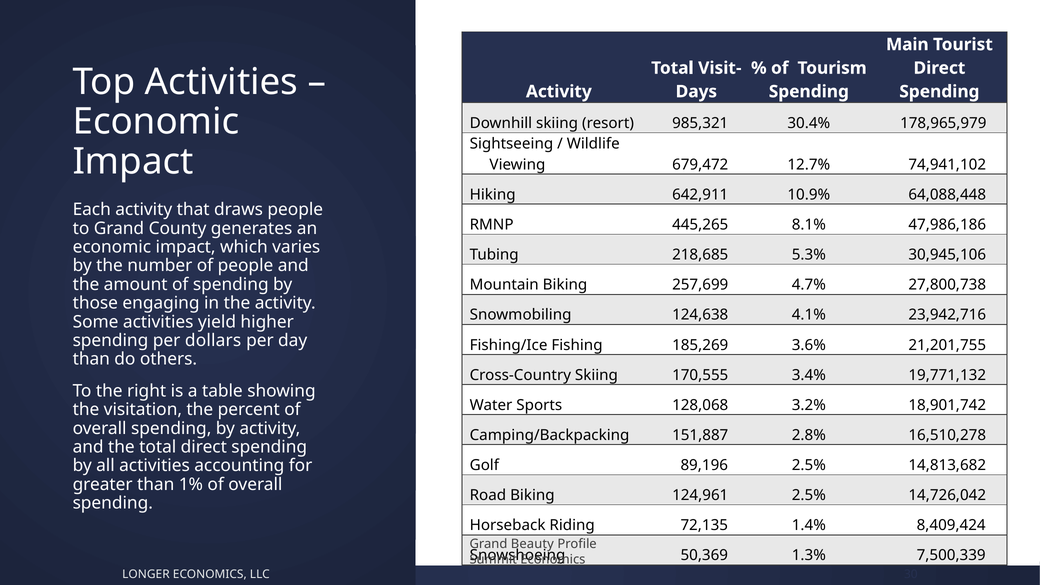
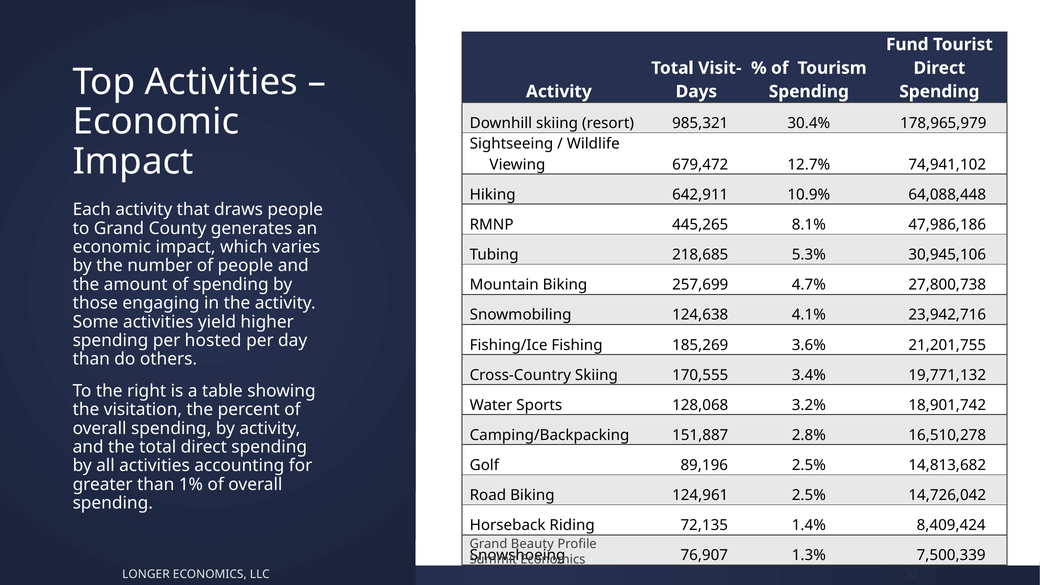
Main: Main -> Fund
dollars: dollars -> hosted
50,369: 50,369 -> 76,907
